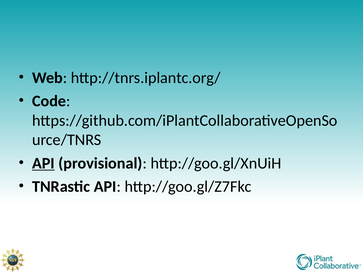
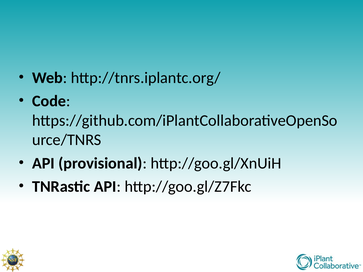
API at (43, 163) underline: present -> none
